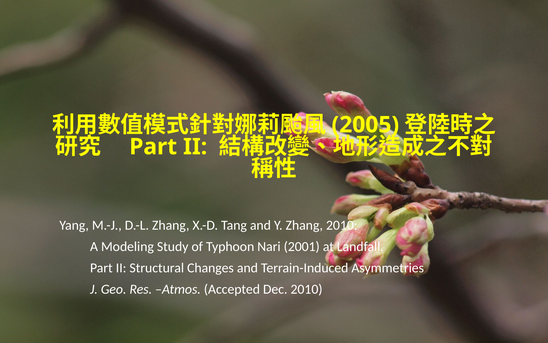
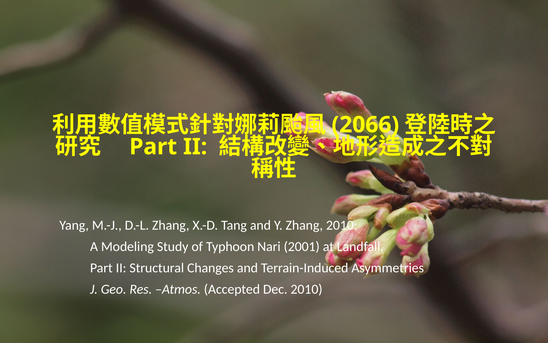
2005: 2005 -> 2066
